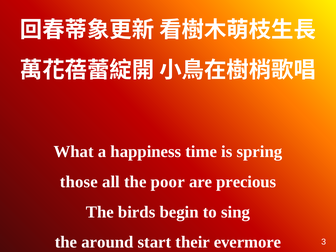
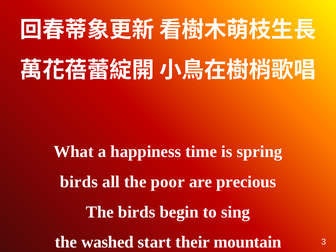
those at (79, 182): those -> birds
around: around -> washed
evermore: evermore -> mountain
